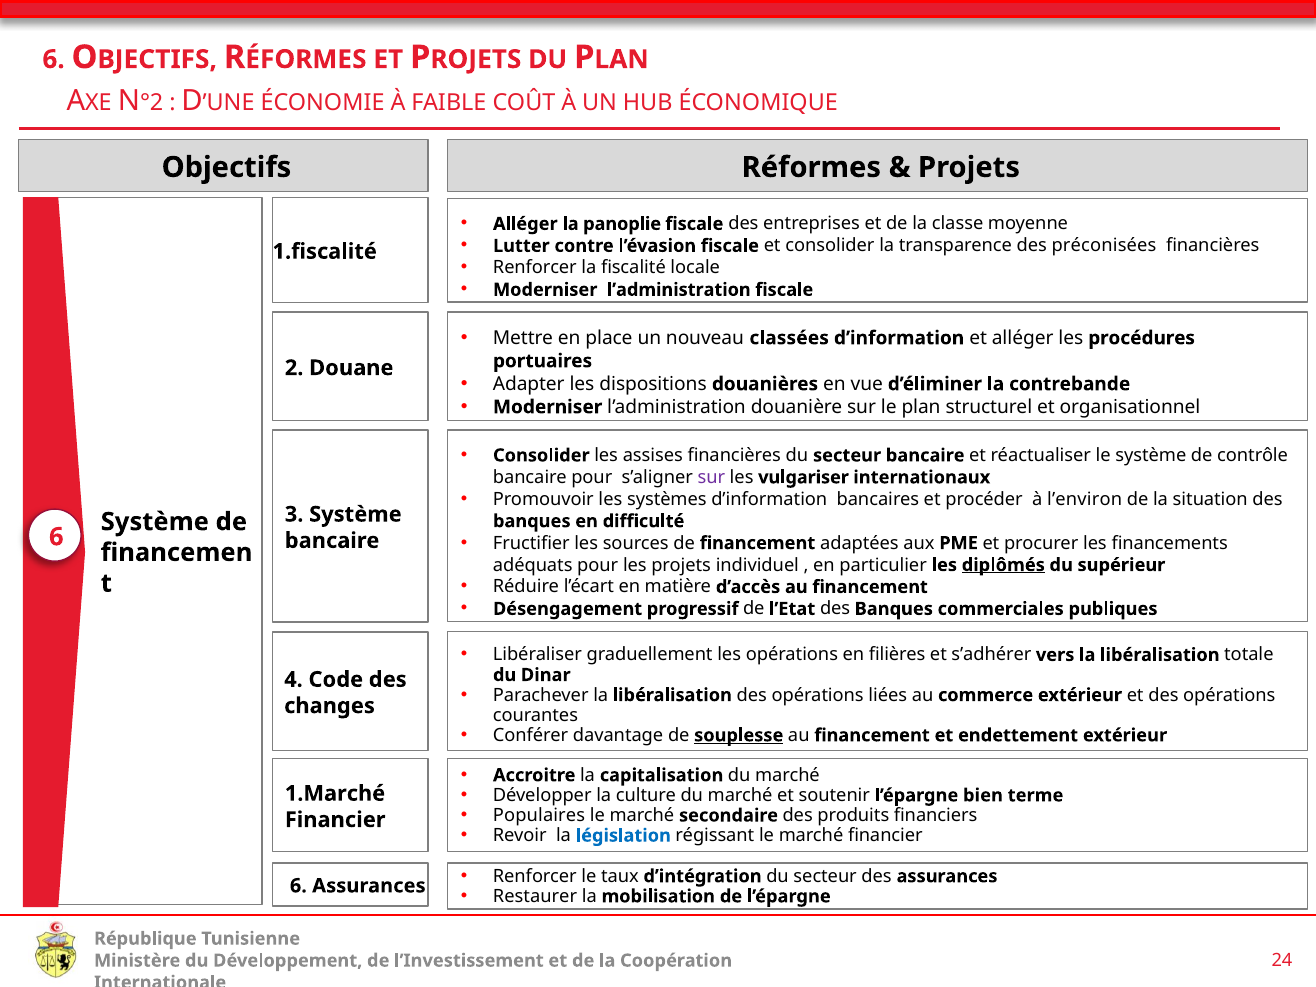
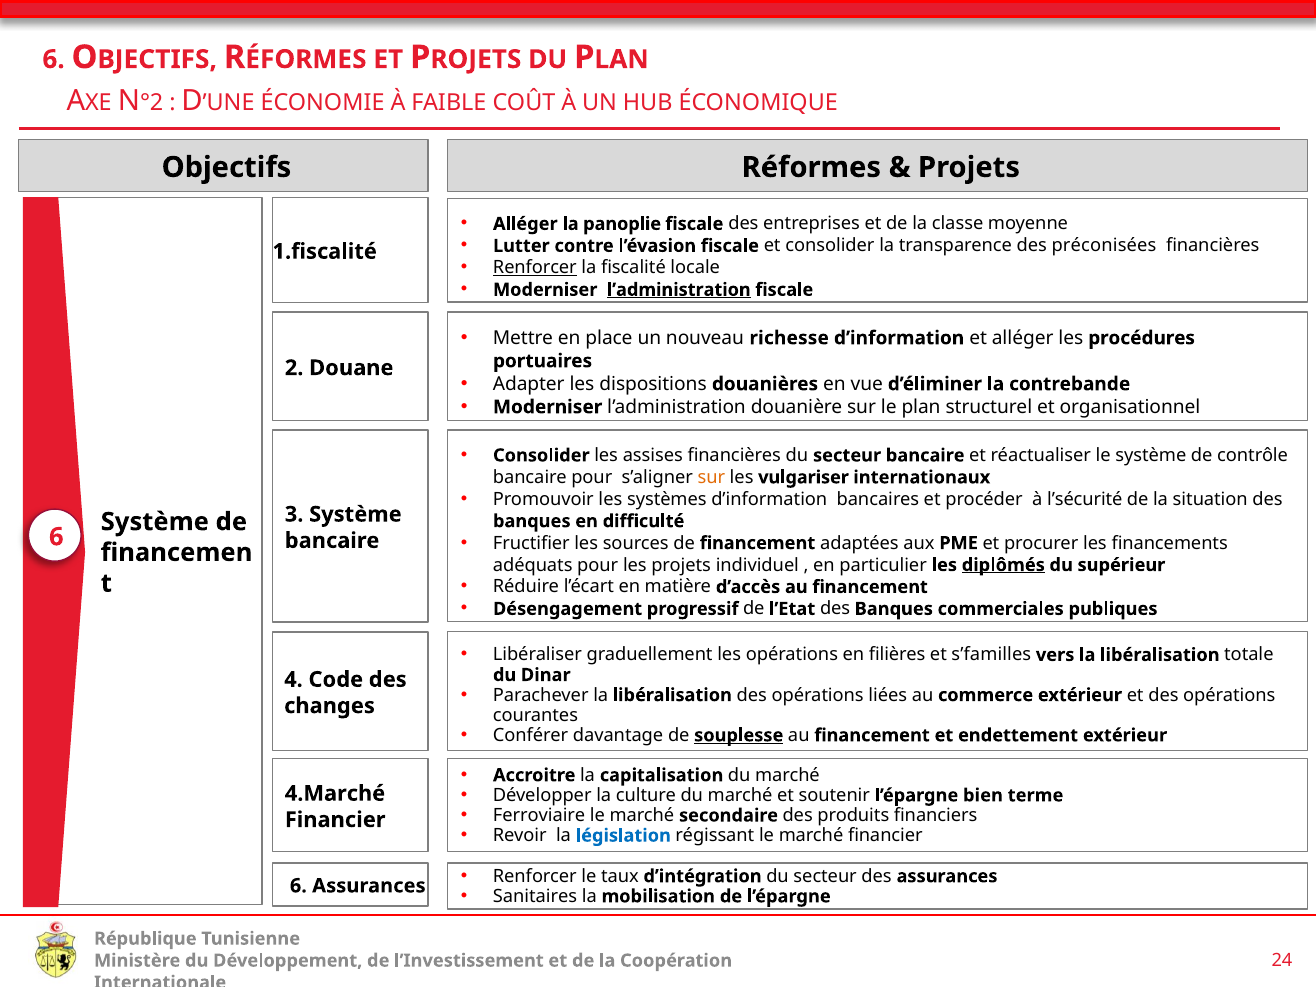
Renforcer at (535, 268) underline: none -> present
l’administration at (679, 290) underline: none -> present
classées: classées -> richesse
sur at (711, 477) colour: purple -> orange
l’environ: l’environ -> l’sécurité
s’adhérer: s’adhérer -> s’familles
1.Marché: 1.Marché -> 4.Marché
Populaires: Populaires -> Ferroviaire
Restaurer: Restaurer -> Sanitaires
